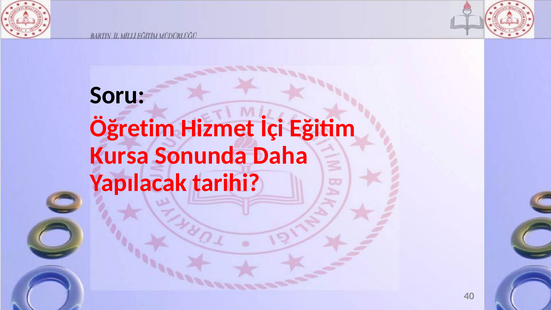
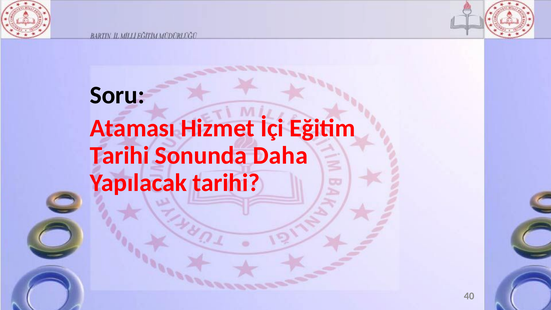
Öğretim: Öğretim -> Ataması
Kursa at (119, 156): Kursa -> Tarihi
